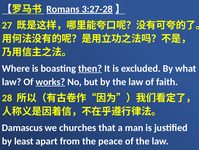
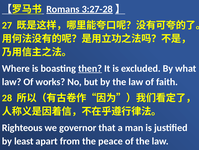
works underline: present -> none
Damascus: Damascus -> Righteous
churches: churches -> governor
